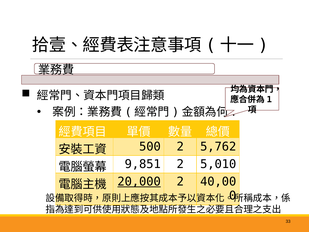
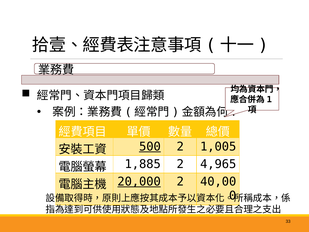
500 underline: none -> present
5,762: 5,762 -> 1,005
9,851: 9,851 -> 1,885
5,010: 5,010 -> 4,965
